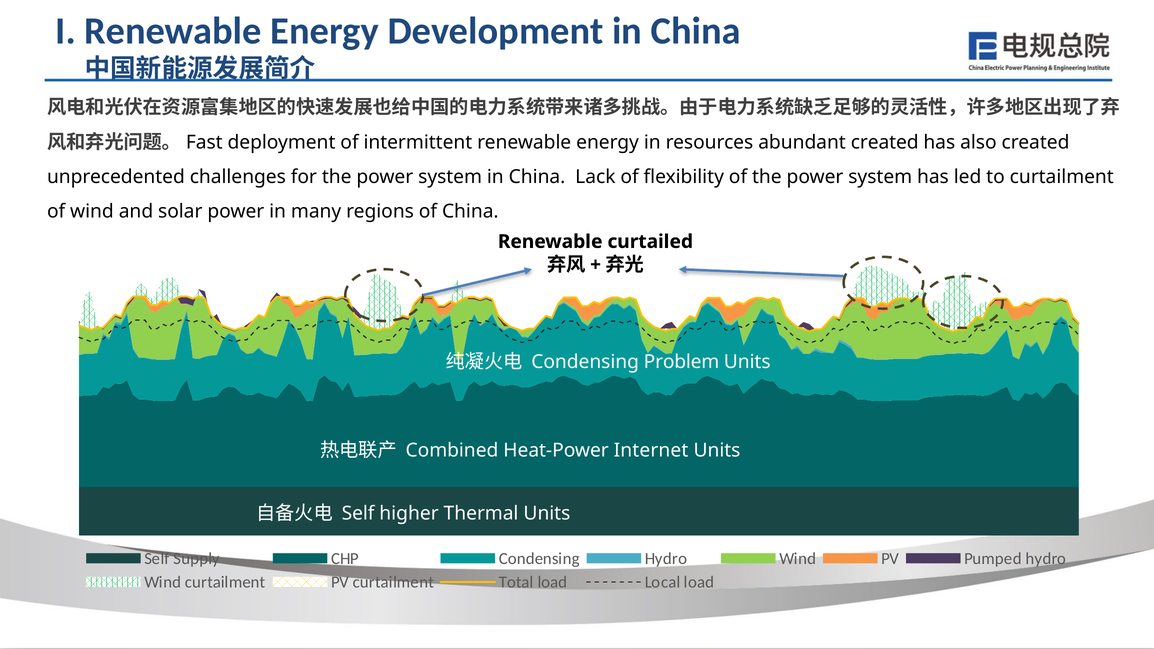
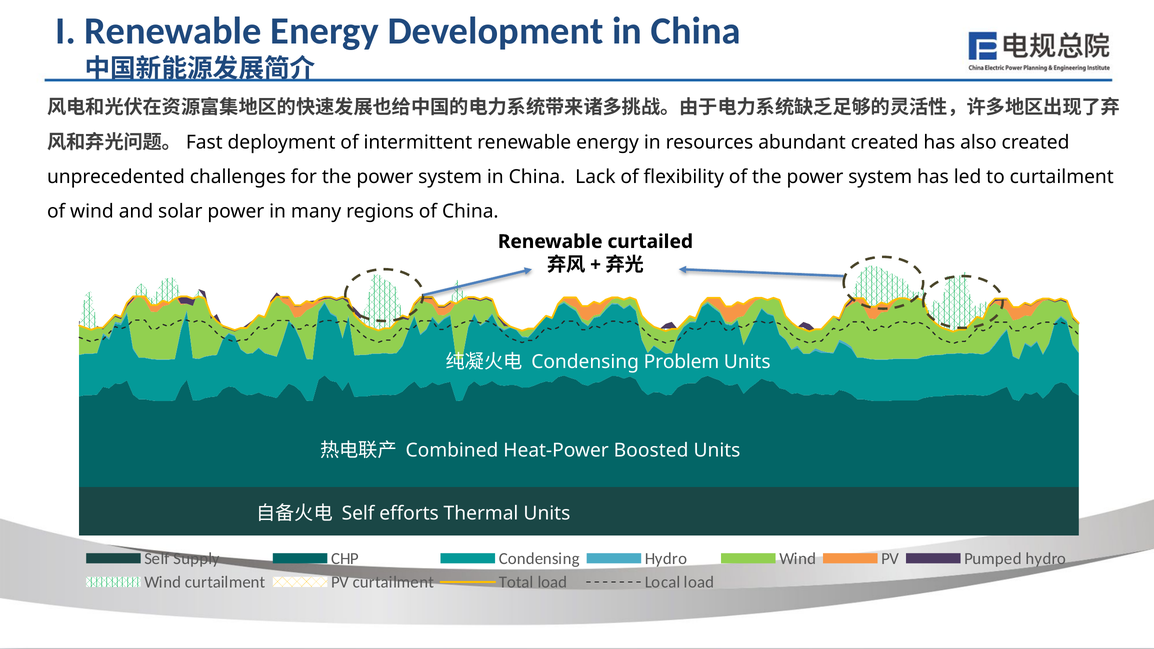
Internet: Internet -> Boosted
higher: higher -> efforts
